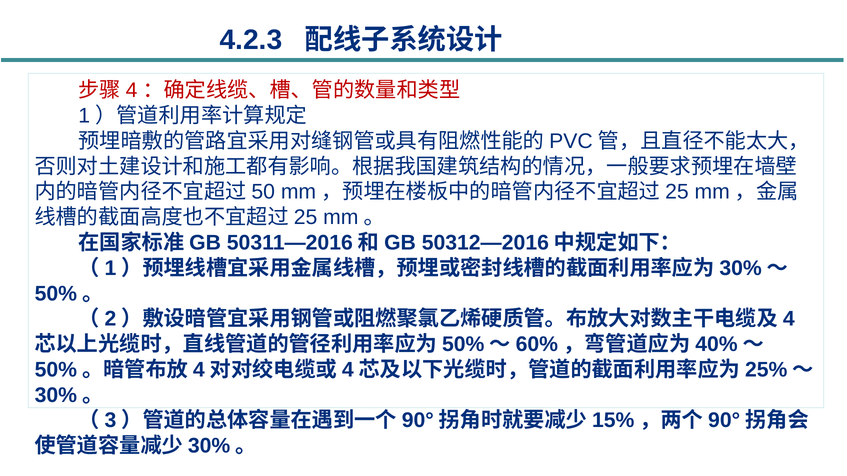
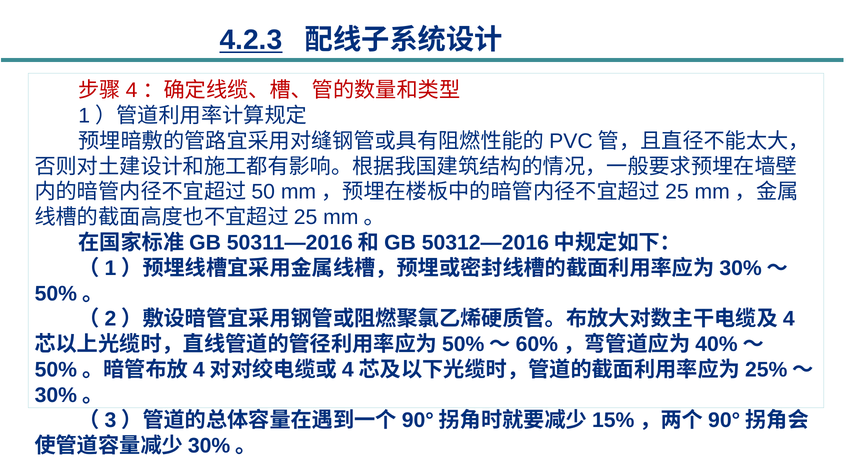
4.2.3 underline: none -> present
